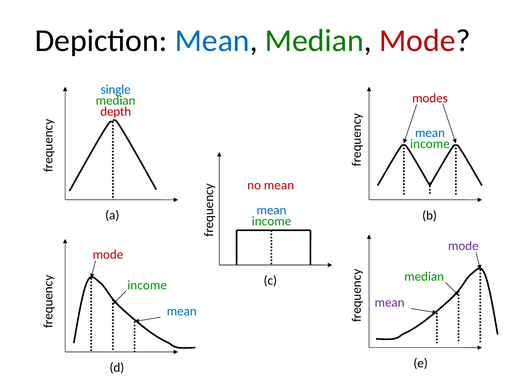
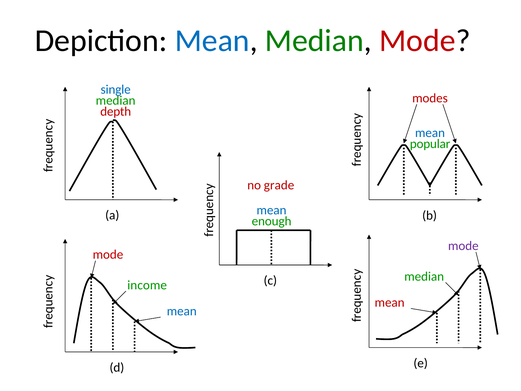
income at (430, 144): income -> popular
no mean: mean -> grade
income at (271, 221): income -> enough
mean at (390, 302) colour: purple -> red
